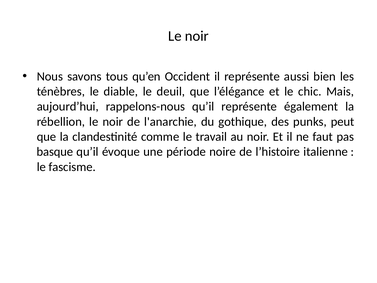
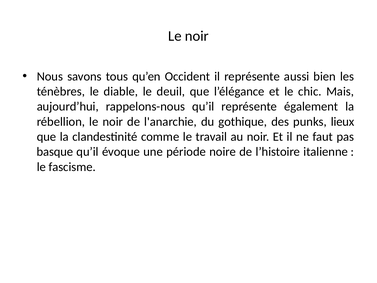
peut: peut -> lieux
